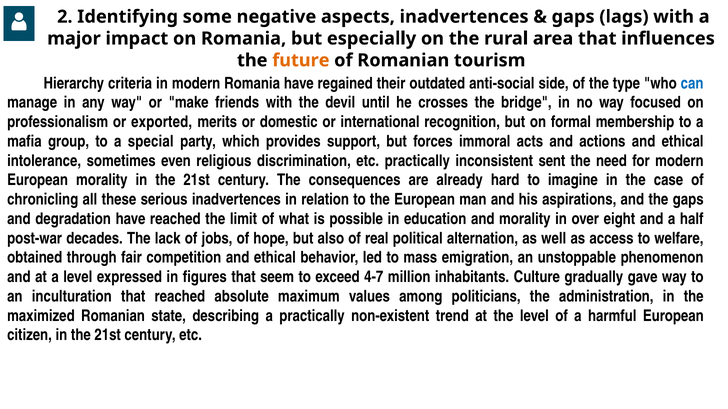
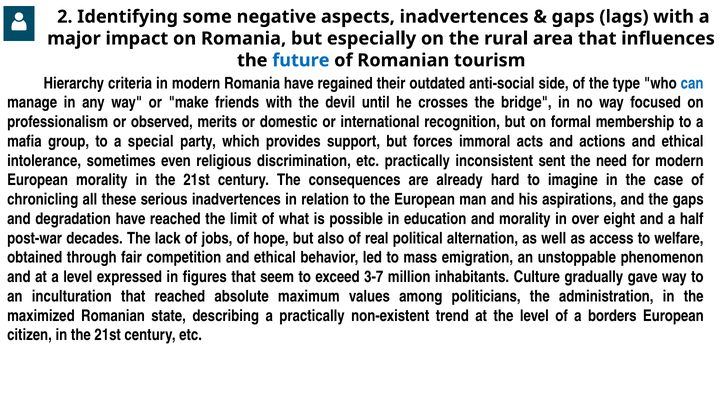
future colour: orange -> blue
exported: exported -> observed
4-7: 4-7 -> 3-7
harmful: harmful -> borders
